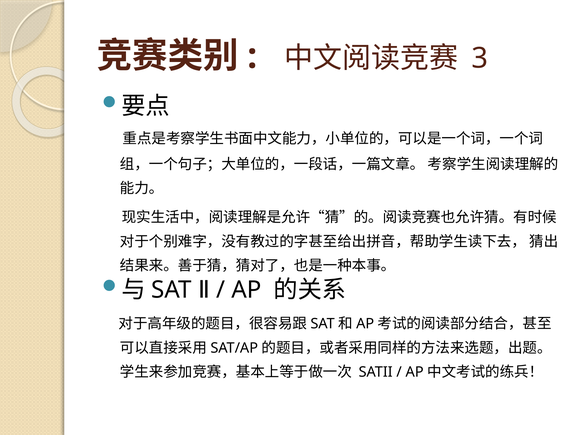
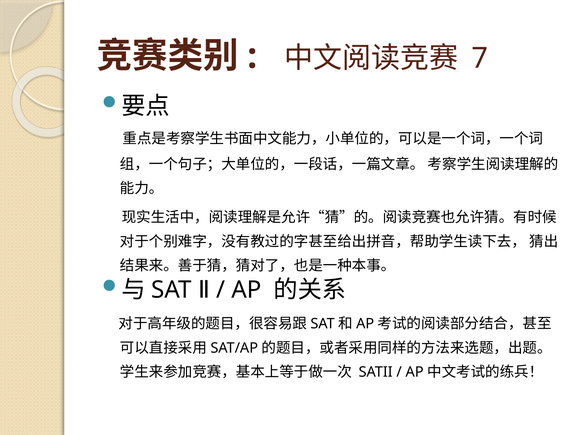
3: 3 -> 7
